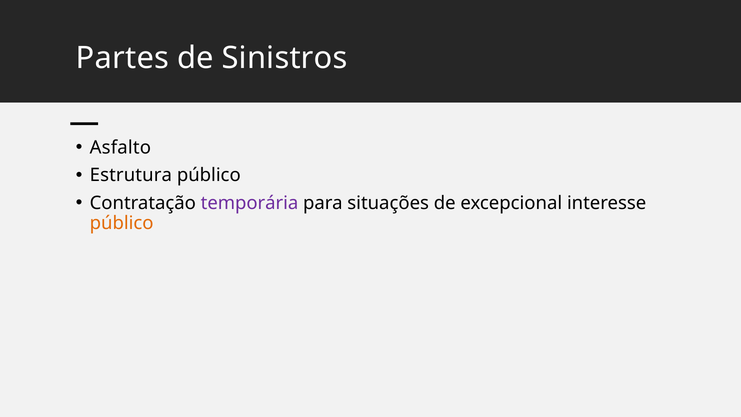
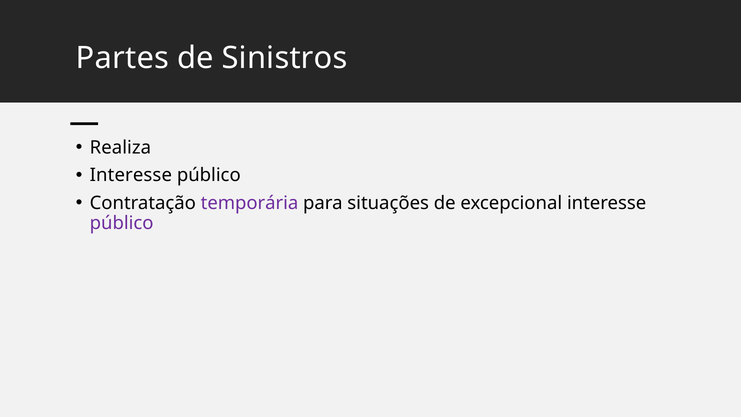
Asfalto: Asfalto -> Realiza
Estrutura at (131, 175): Estrutura -> Interesse
público at (122, 223) colour: orange -> purple
